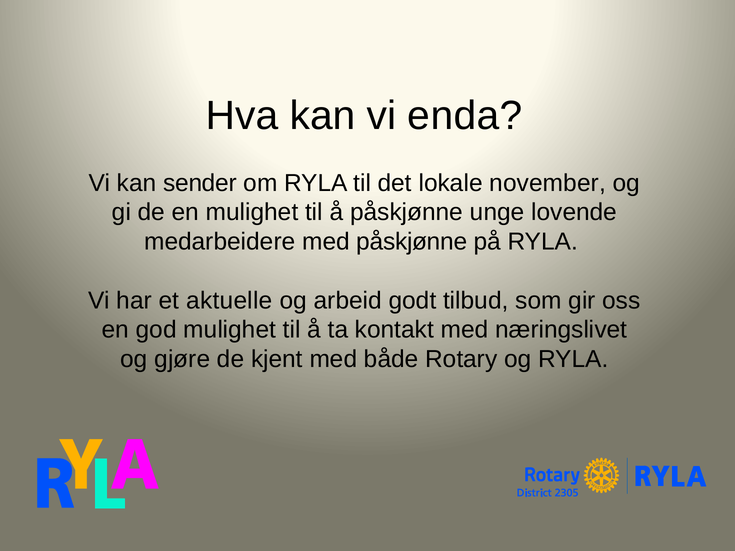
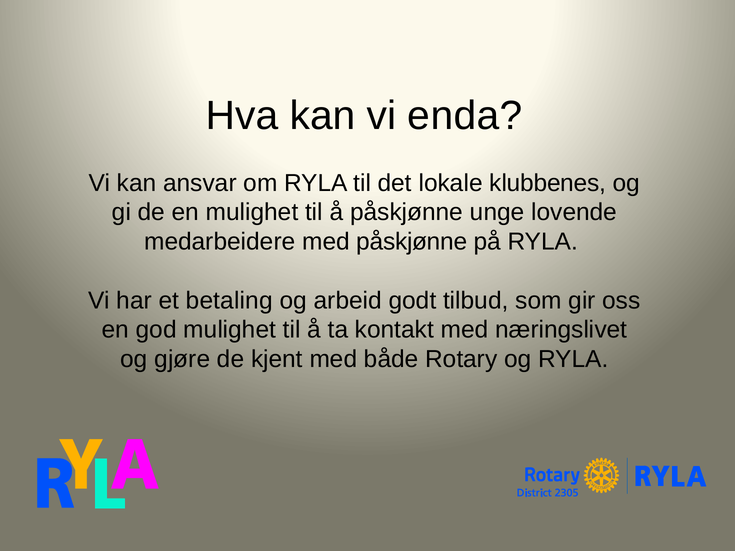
sender: sender -> ansvar
november: november -> klubbenes
aktuelle: aktuelle -> betaling
